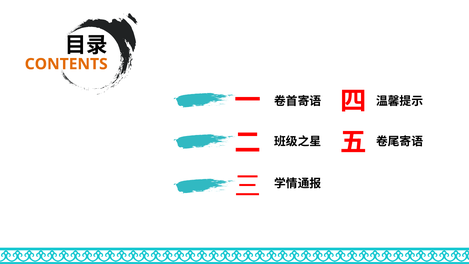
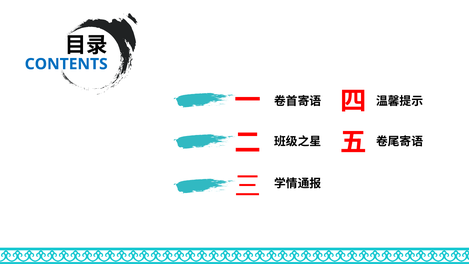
CONTENTS colour: orange -> blue
